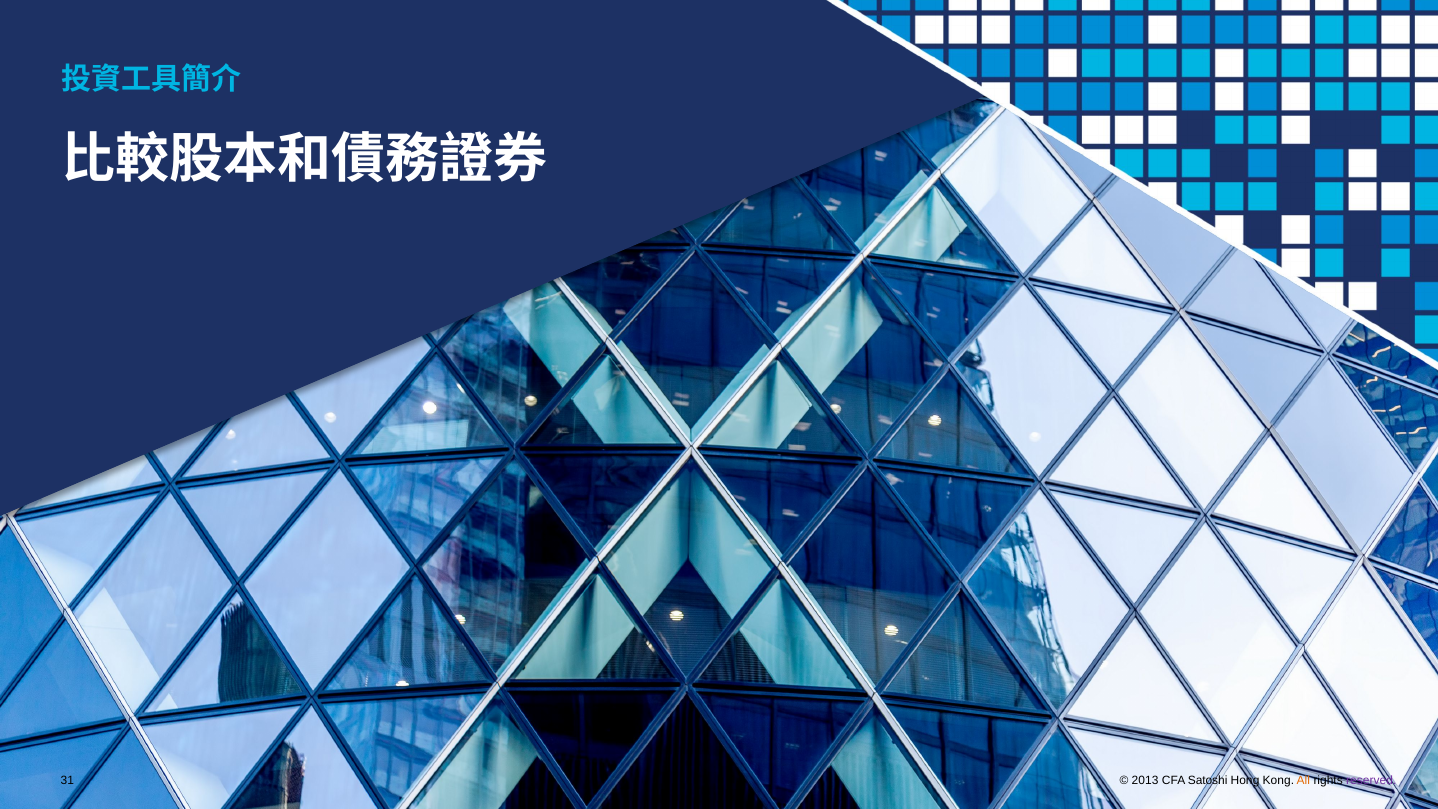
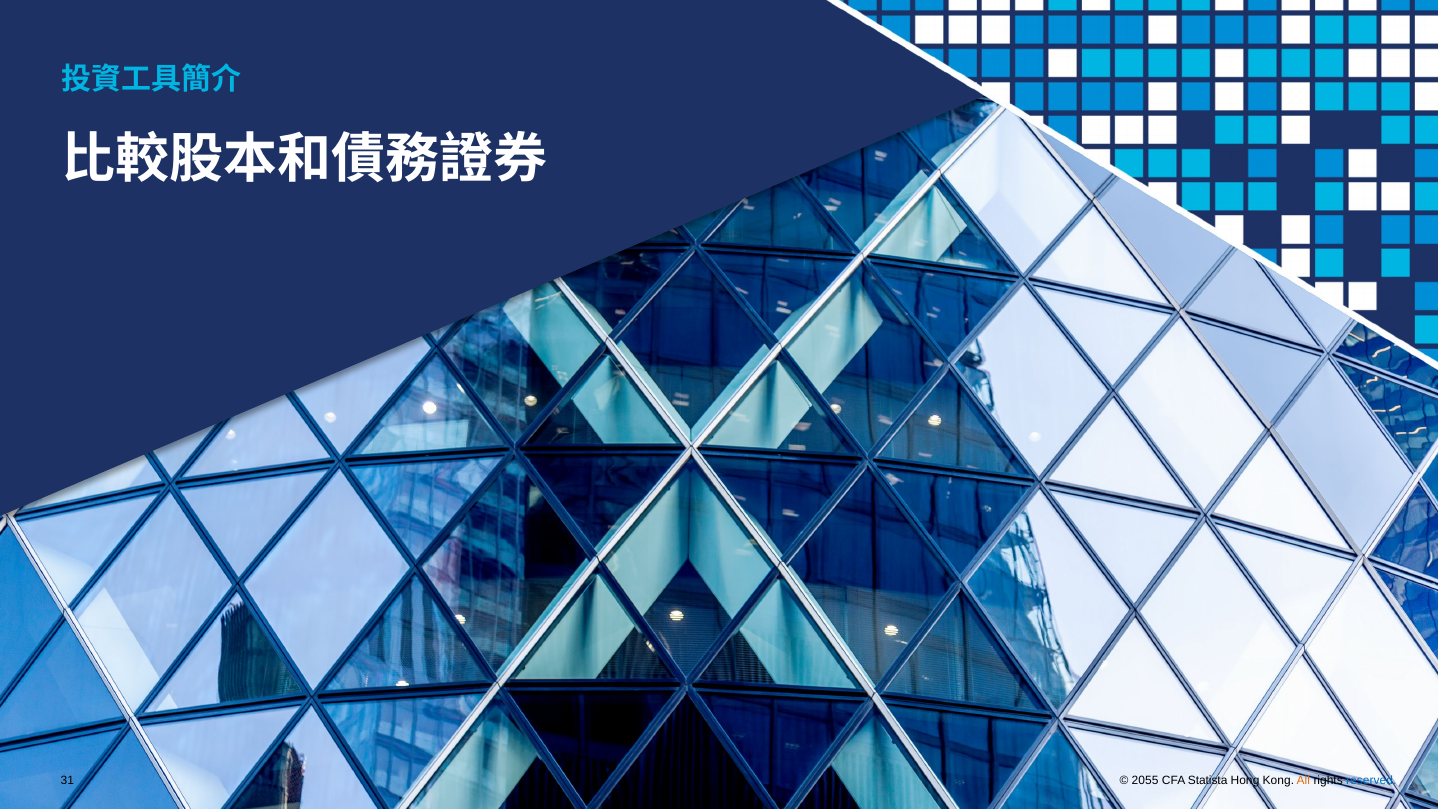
2013: 2013 -> 2055
Satoshi: Satoshi -> Statista
reserved colour: purple -> blue
